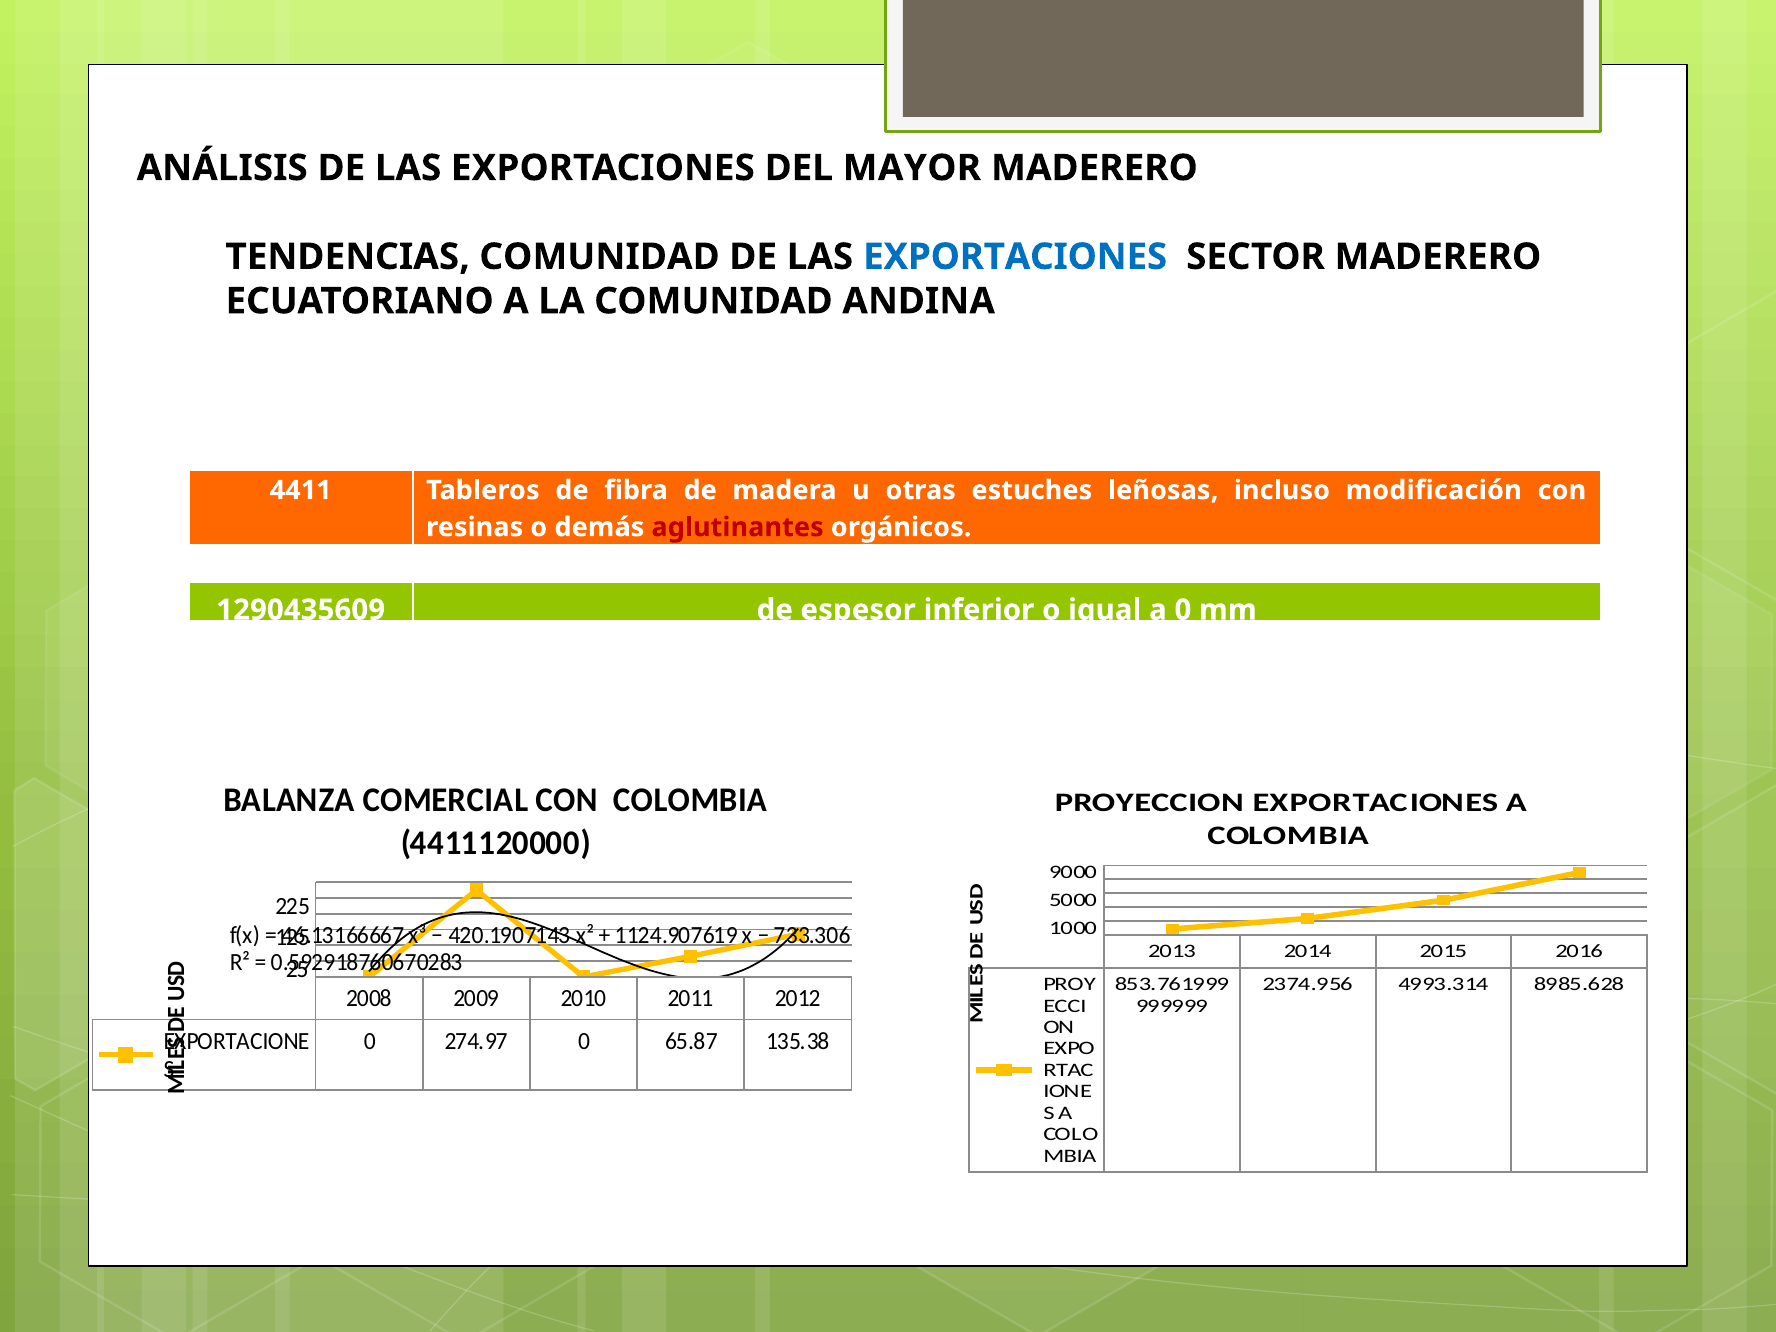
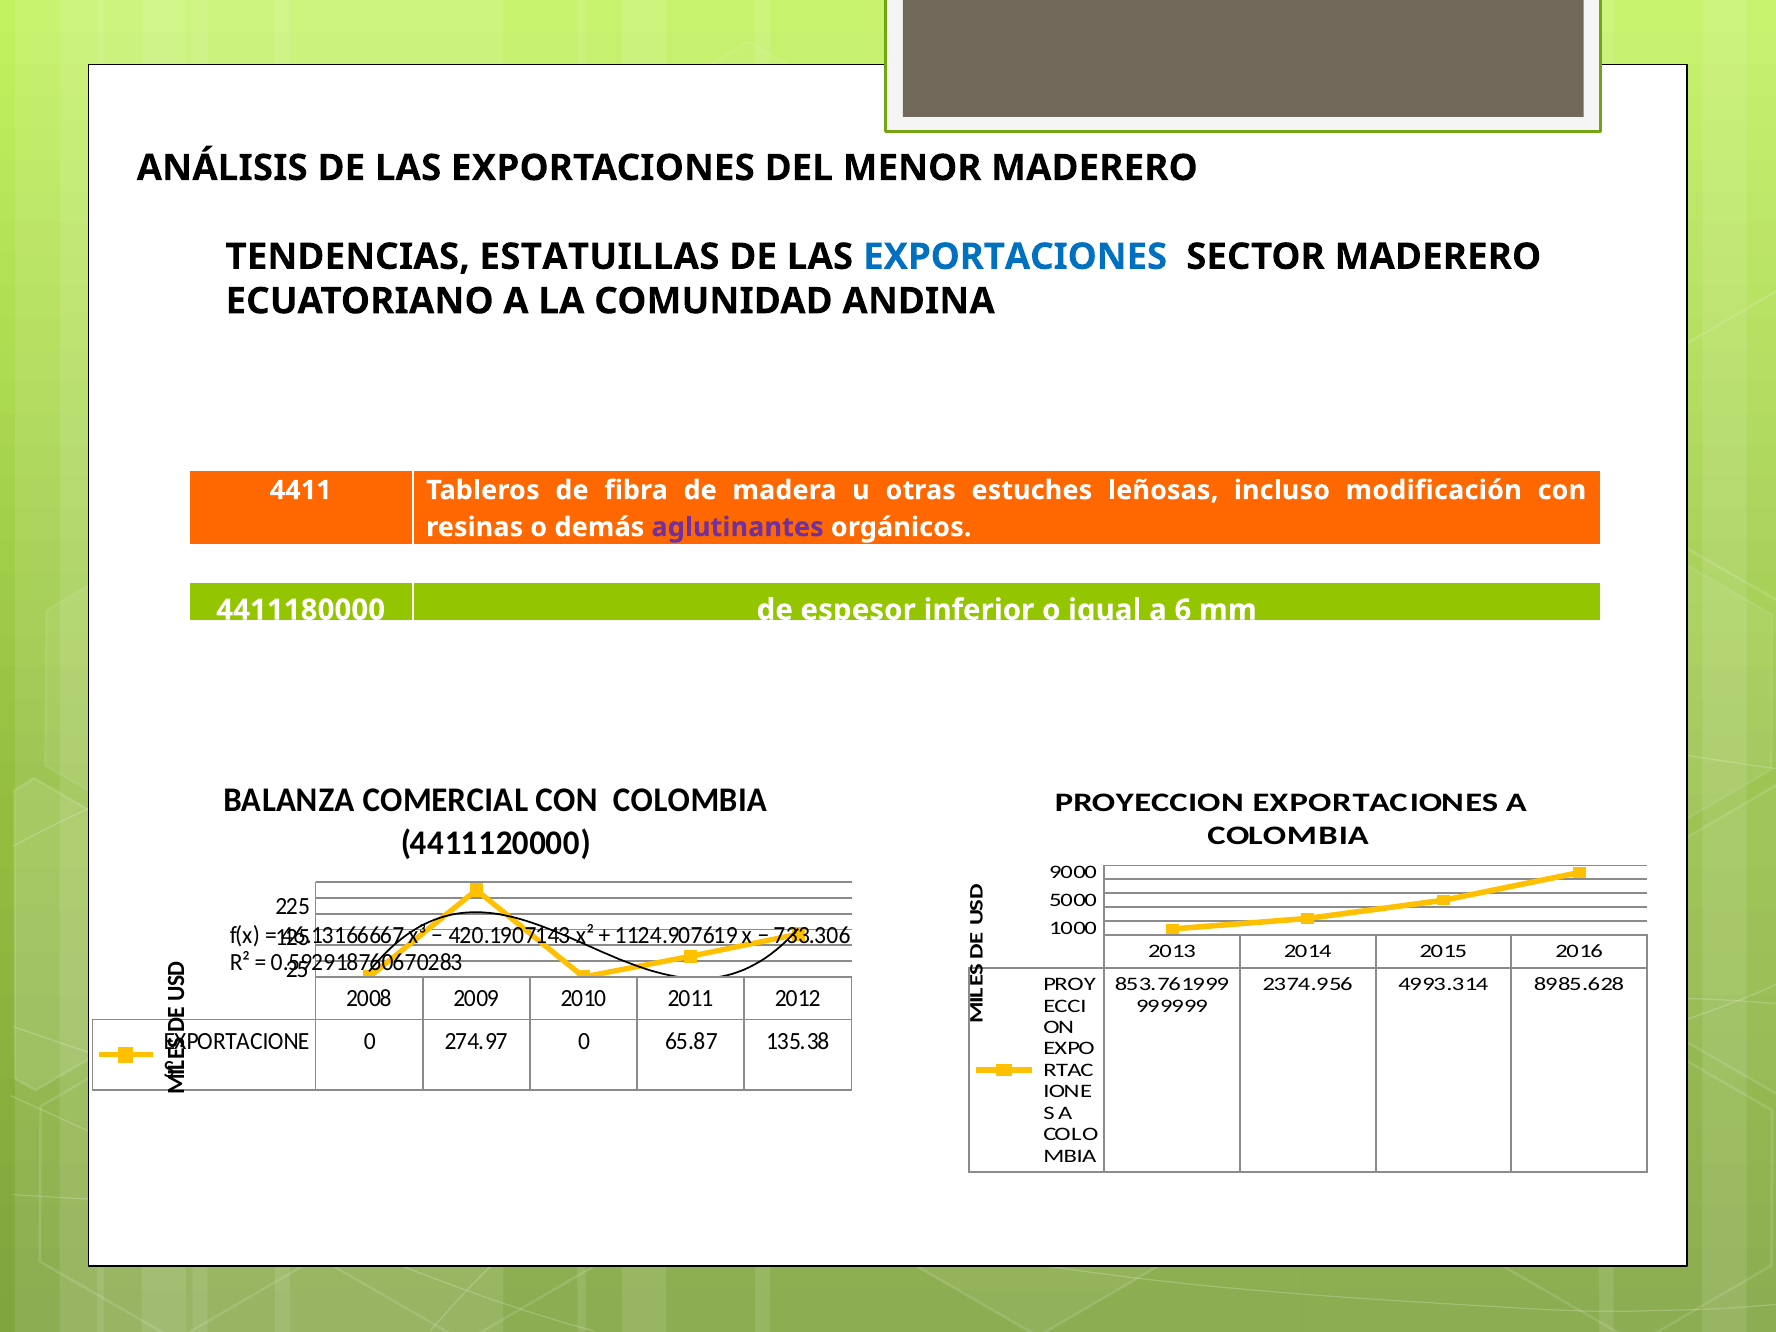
MAYOR: MAYOR -> MENOR
TENDENCIAS COMUNIDAD: COMUNIDAD -> ESTATUILLAS
aglutinantes colour: red -> purple
1290435609: 1290435609 -> 4411180000
a 0: 0 -> 6
